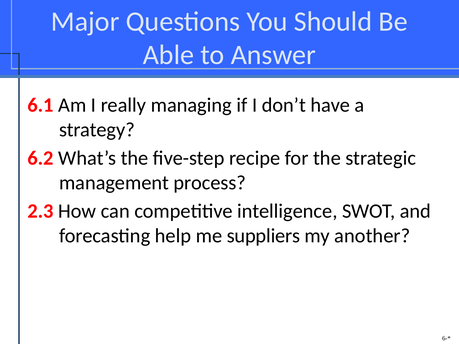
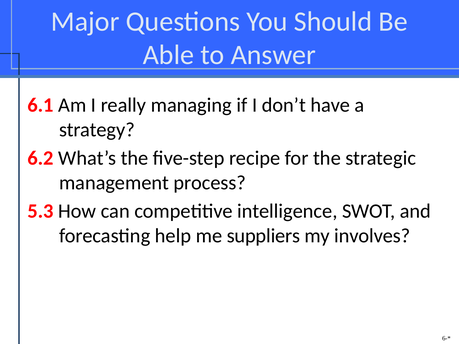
2.3: 2.3 -> 5.3
another: another -> involves
